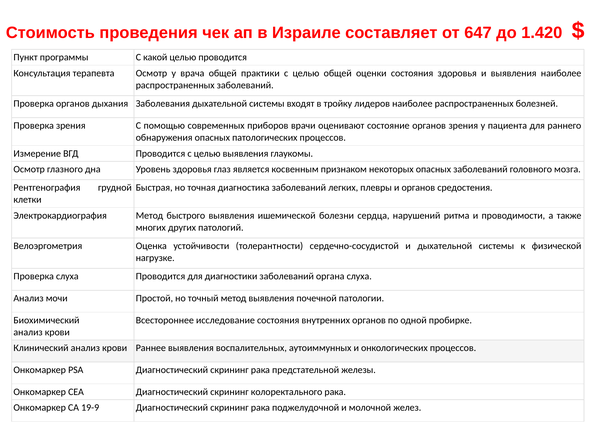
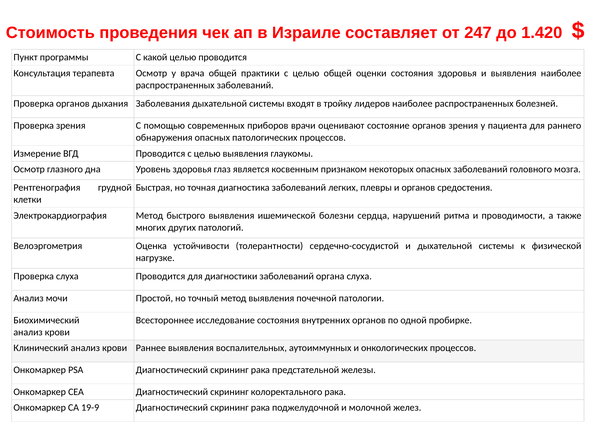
647: 647 -> 247
